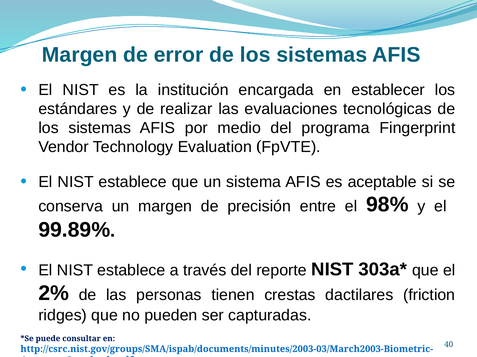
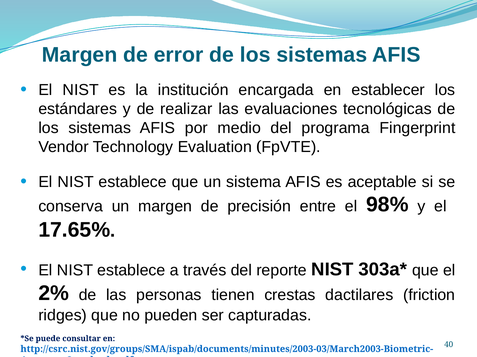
99.89%: 99.89% -> 17.65%
